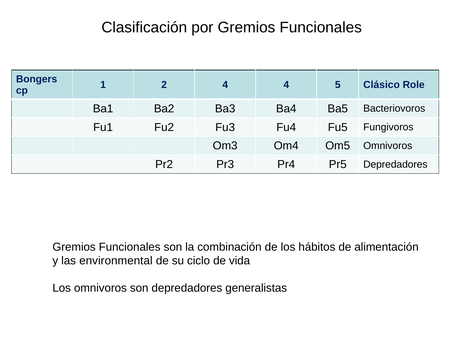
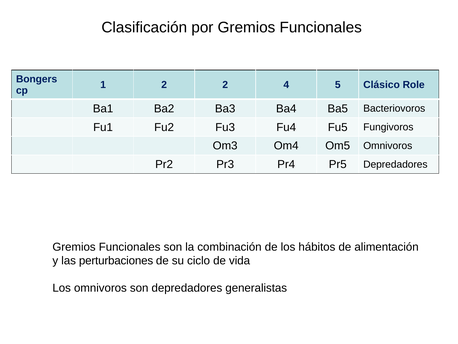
2 4: 4 -> 2
environmental: environmental -> perturbaciones
